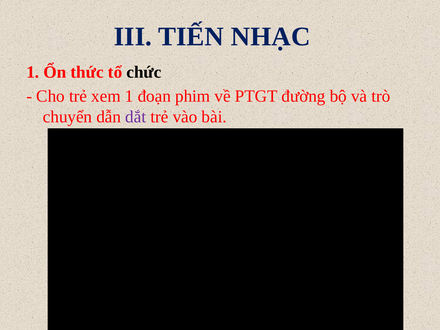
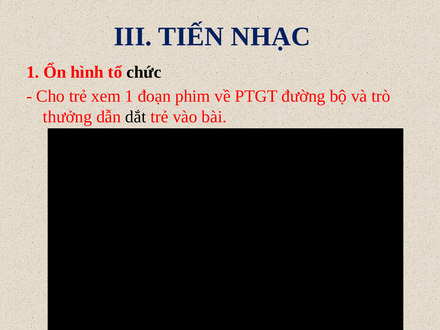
thức: thức -> hình
chuyển: chuyển -> thưởng
dắt colour: purple -> black
